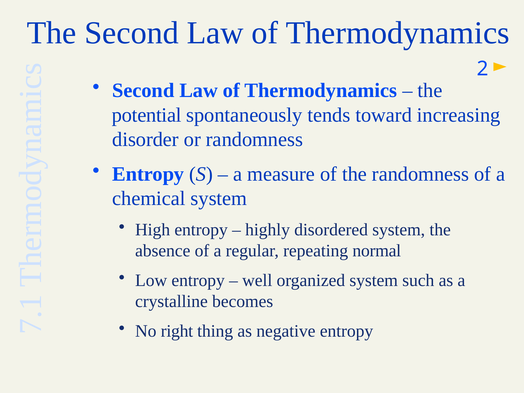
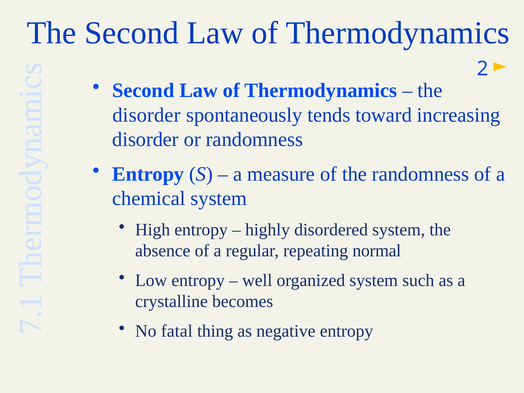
potential at (147, 115): potential -> disorder
right: right -> fatal
